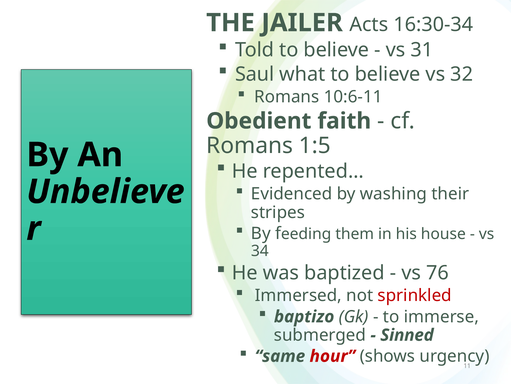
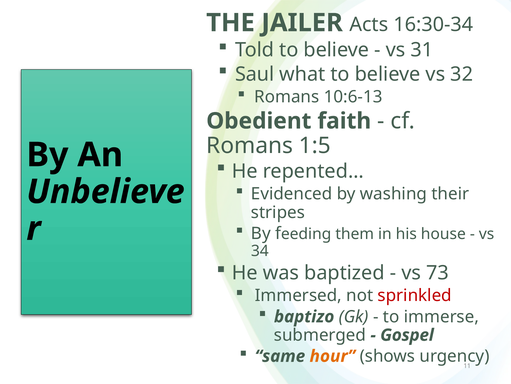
10:6-11: 10:6-11 -> 10:6-13
76: 76 -> 73
Sinned: Sinned -> Gospel
hour colour: red -> orange
